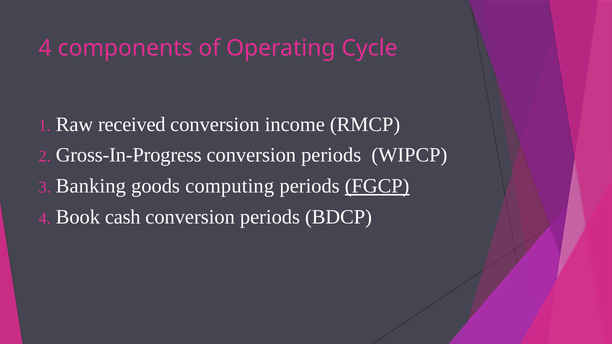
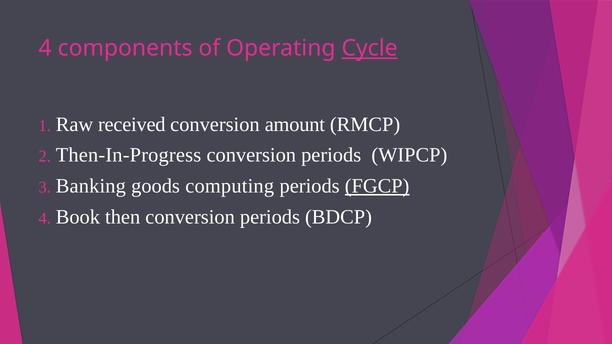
Cycle underline: none -> present
income: income -> amount
Gross-In-Progress: Gross-In-Progress -> Then-In-Progress
cash: cash -> then
